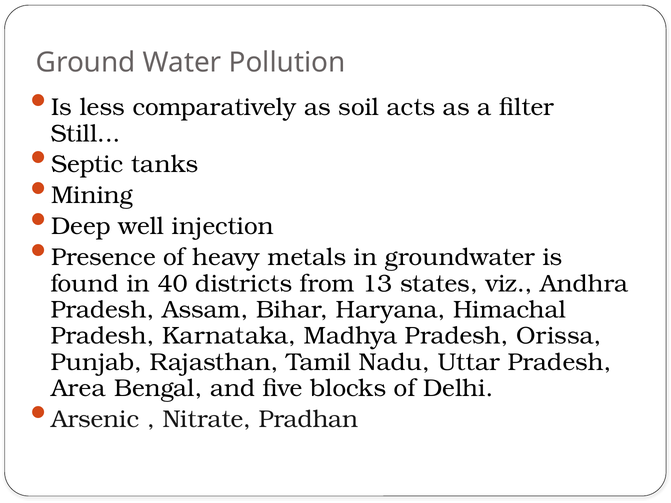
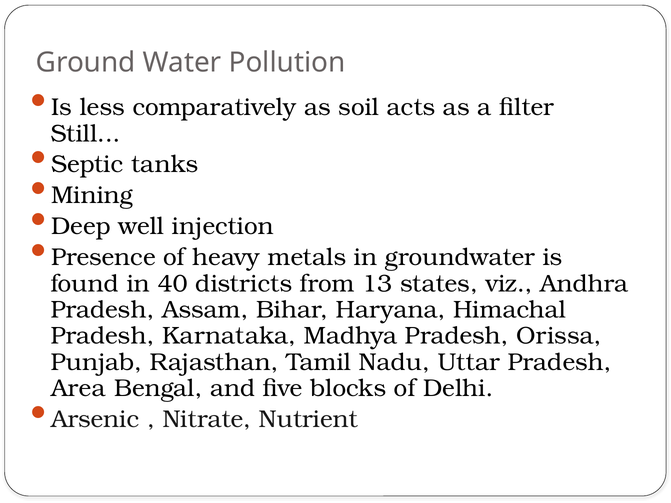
Pradhan: Pradhan -> Nutrient
